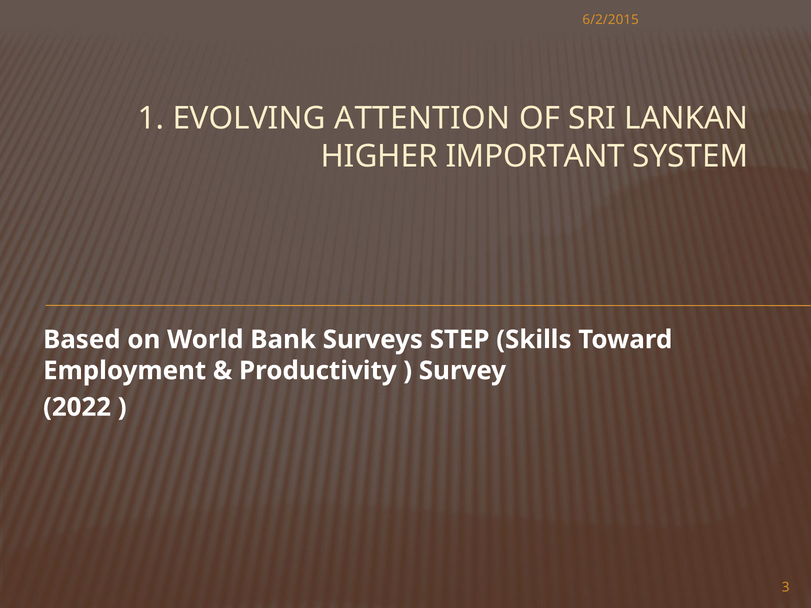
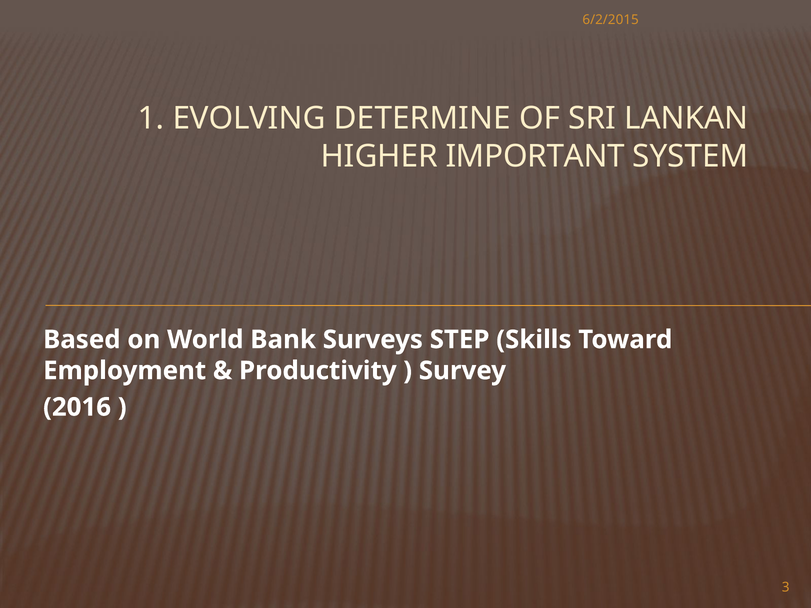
ATTENTION: ATTENTION -> DETERMINE
2022: 2022 -> 2016
